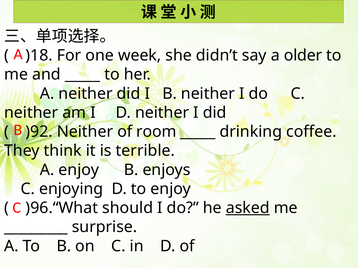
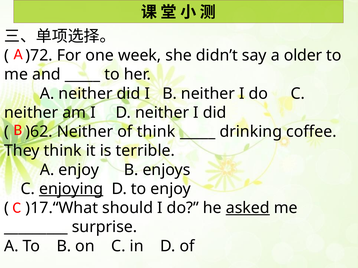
)18: )18 -> )72
)92: )92 -> )62
of room: room -> think
enjoying underline: none -> present
)96.“What: )96.“What -> )17.“What
